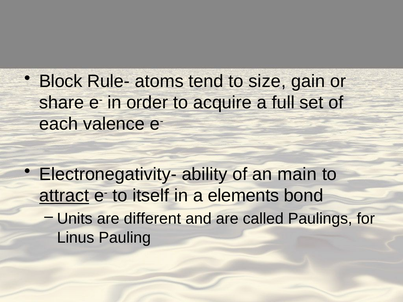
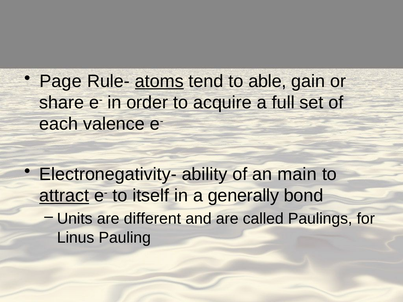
Block: Block -> Page
atoms underline: none -> present
size: size -> able
elements: elements -> generally
